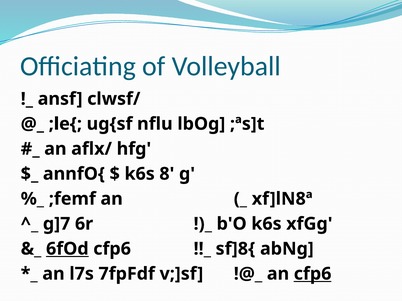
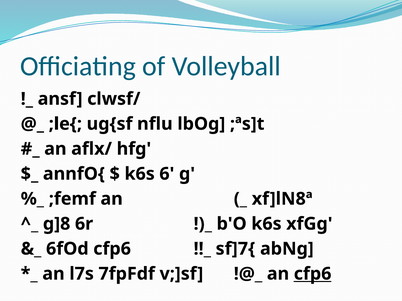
8: 8 -> 6
g]7: g]7 -> g]8
6fOd underline: present -> none
sf]8{: sf]8{ -> sf]7{
